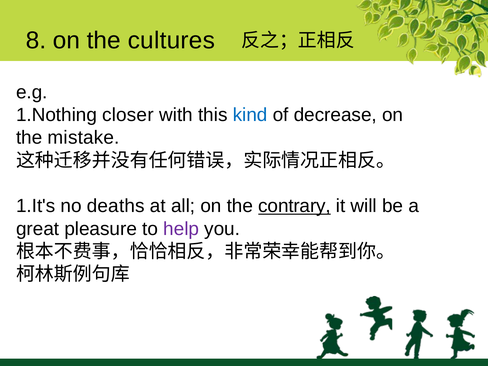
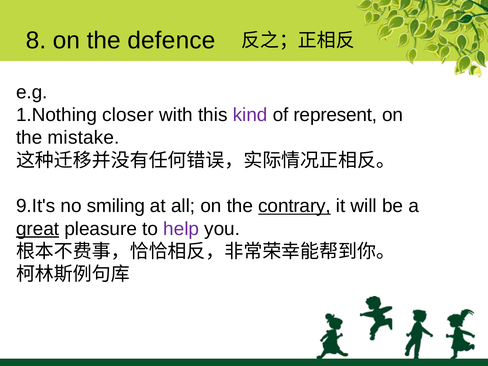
cultures: cultures -> defence
kind colour: blue -> purple
decrease: decrease -> represent
1.It's: 1.It's -> 9.It's
deaths: deaths -> smiling
great underline: none -> present
